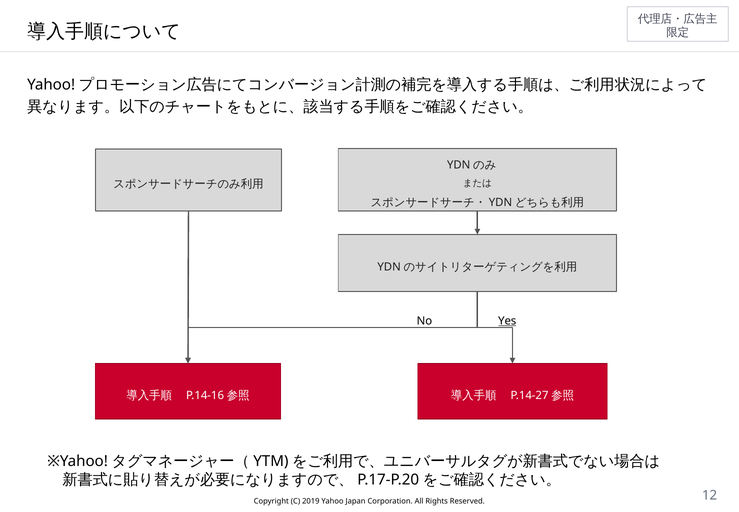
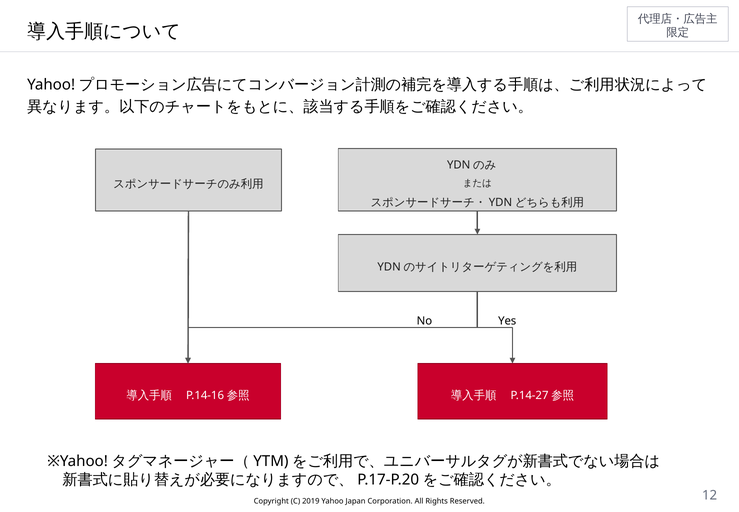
Yes underline: present -> none
